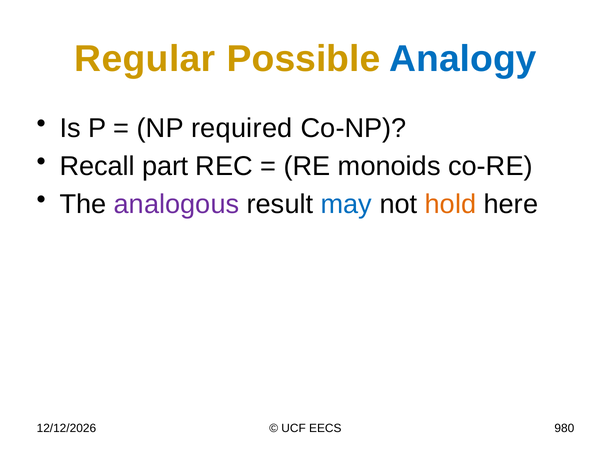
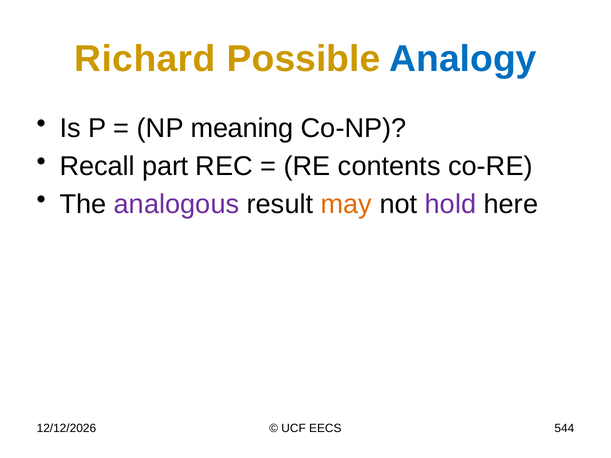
Regular: Regular -> Richard
required: required -> meaning
monoids: monoids -> contents
may colour: blue -> orange
hold colour: orange -> purple
980: 980 -> 544
